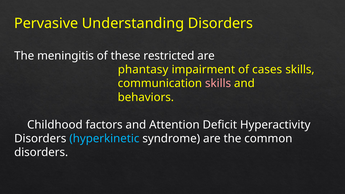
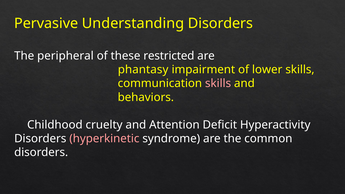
meningitis: meningitis -> peripheral
cases: cases -> lower
factors: factors -> cruelty
hyperkinetic colour: light blue -> pink
